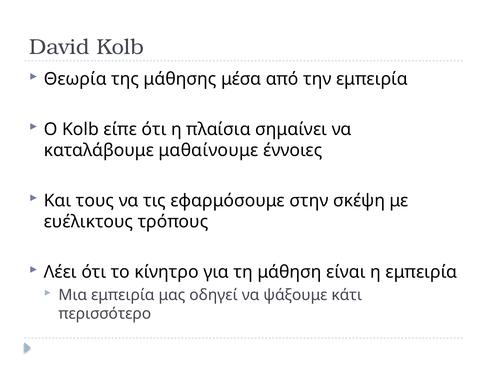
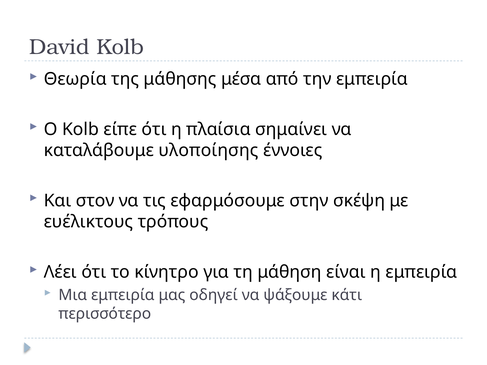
μαθαίνουμε: μαθαίνουμε -> υλοποίησης
τους: τους -> στον
